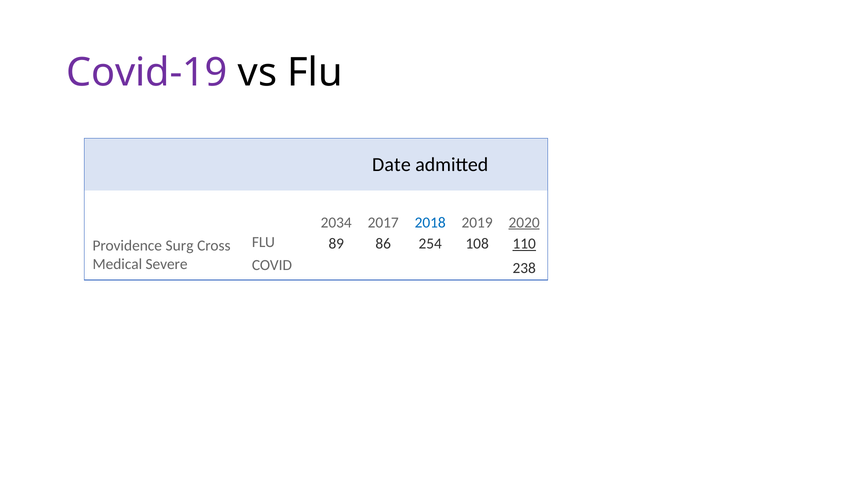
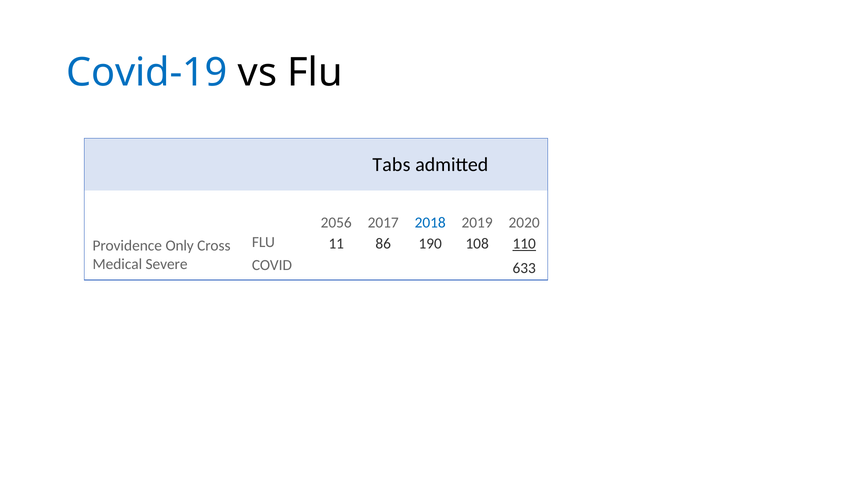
Covid-19 colour: purple -> blue
Date: Date -> Tabs
2034: 2034 -> 2056
2020 underline: present -> none
89: 89 -> 11
254: 254 -> 190
Surg: Surg -> Only
238: 238 -> 633
